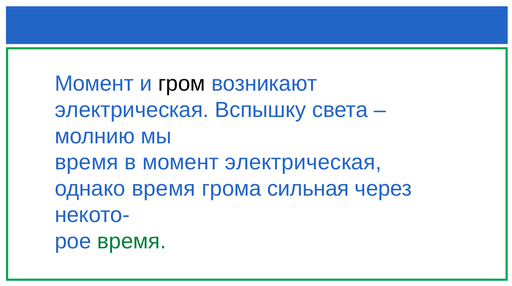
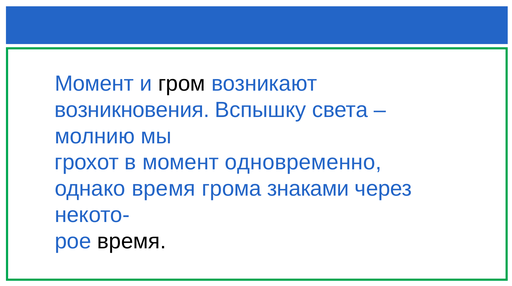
электрическая at (132, 110): электрическая -> возникновения
время at (87, 162): время -> грохот
момент электрическая: электрическая -> одновременно
сильная: сильная -> знаками
время at (132, 241) colour: green -> black
